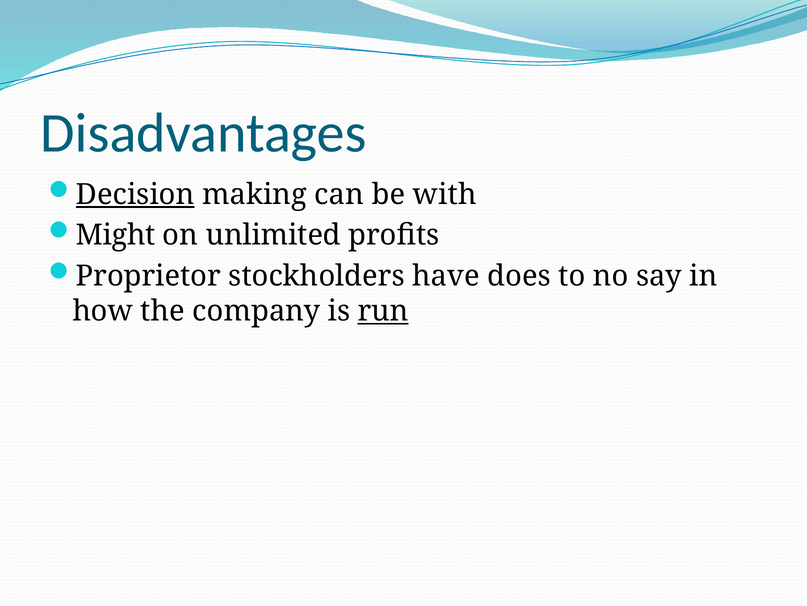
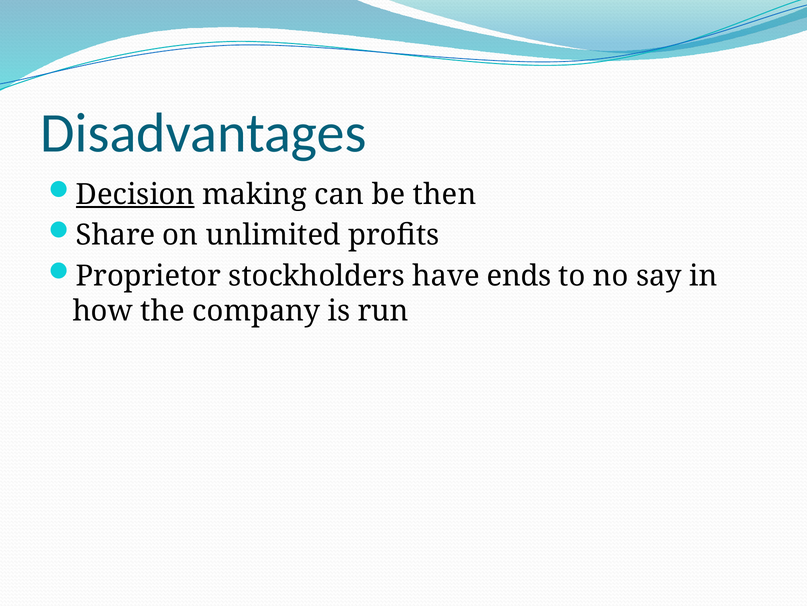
with: with -> then
Might: Might -> Share
does: does -> ends
run underline: present -> none
